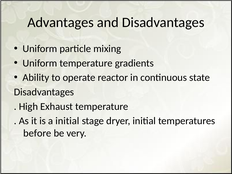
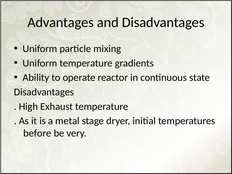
a initial: initial -> metal
